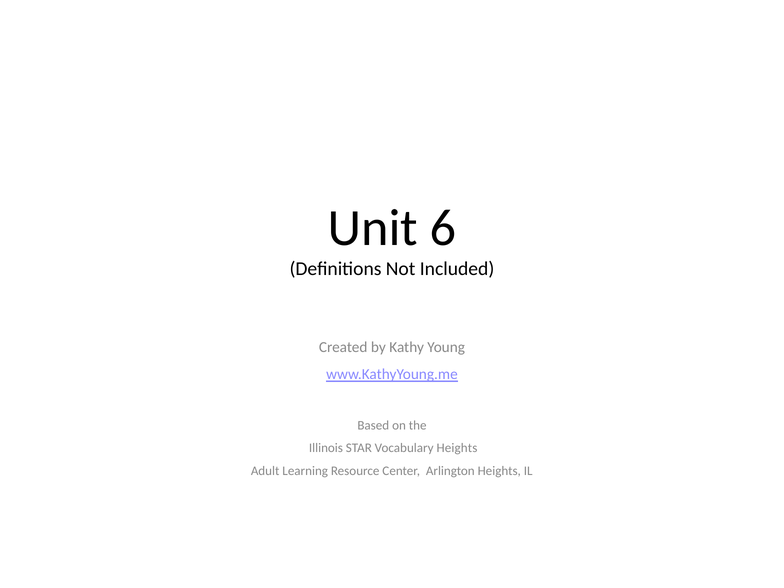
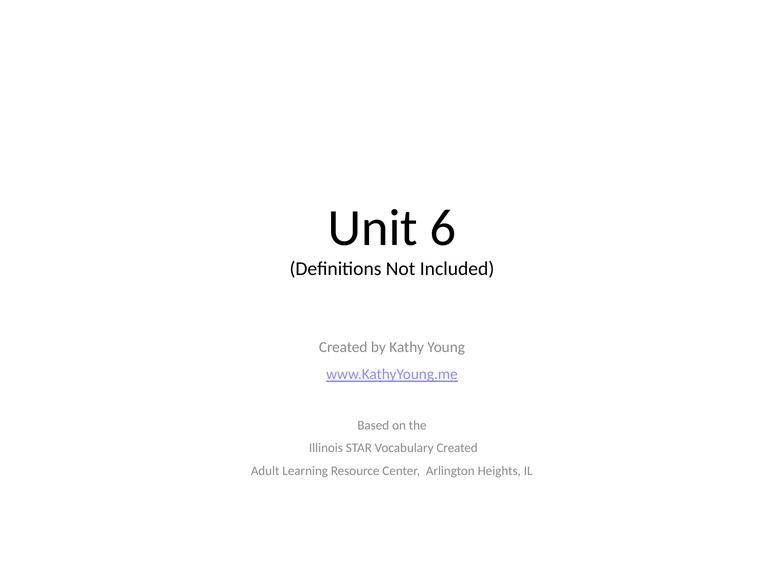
Vocabulary Heights: Heights -> Created
